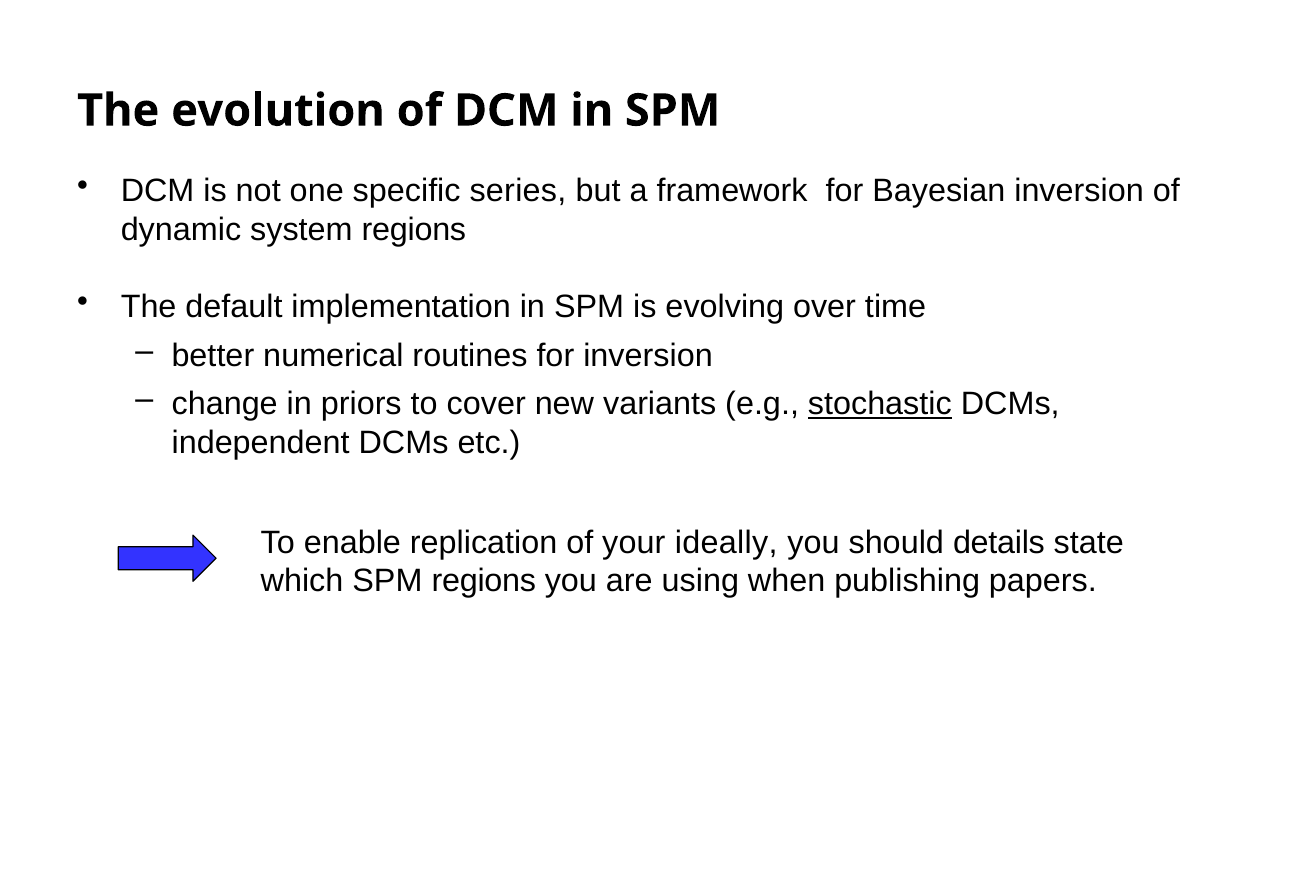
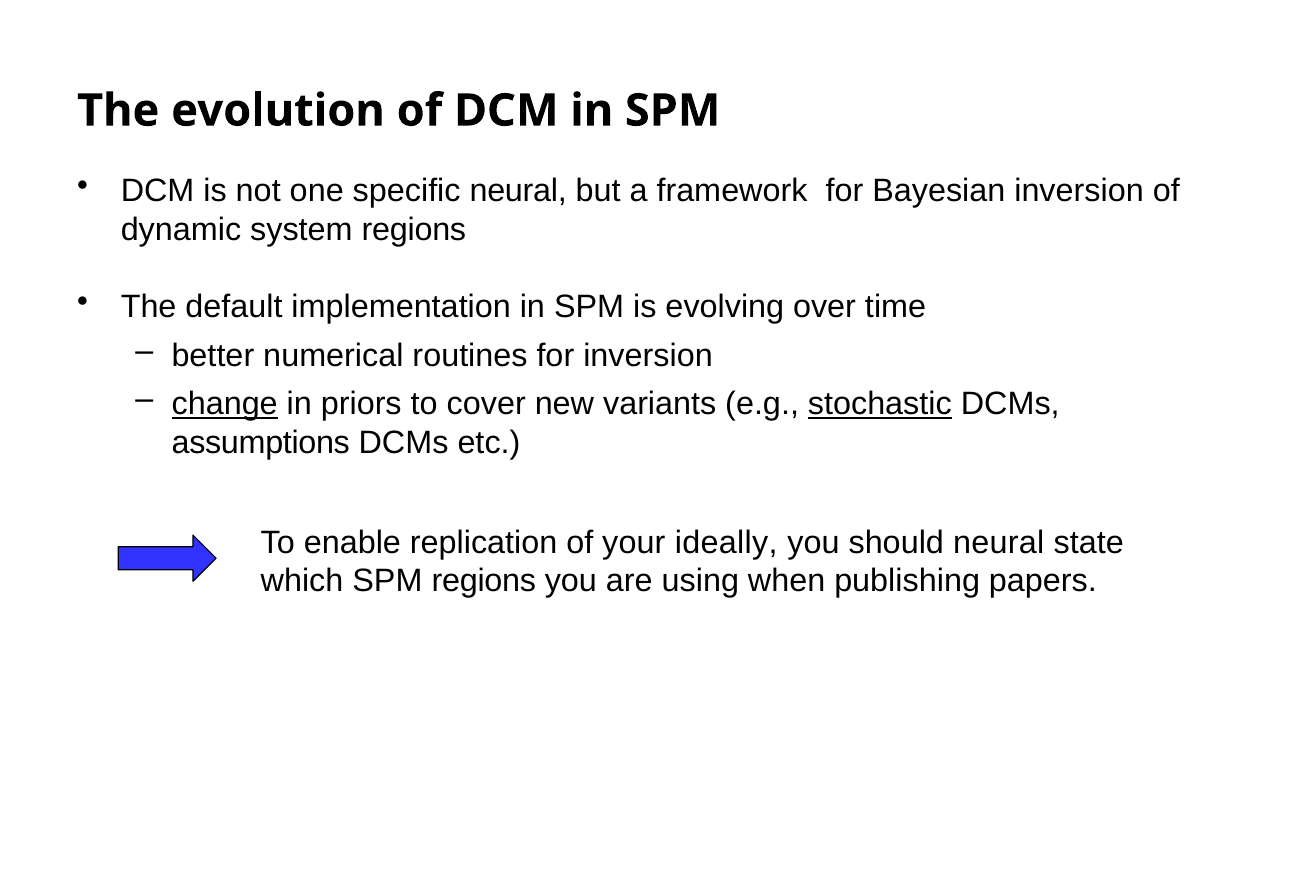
specific series: series -> neural
change underline: none -> present
independent: independent -> assumptions
should details: details -> neural
